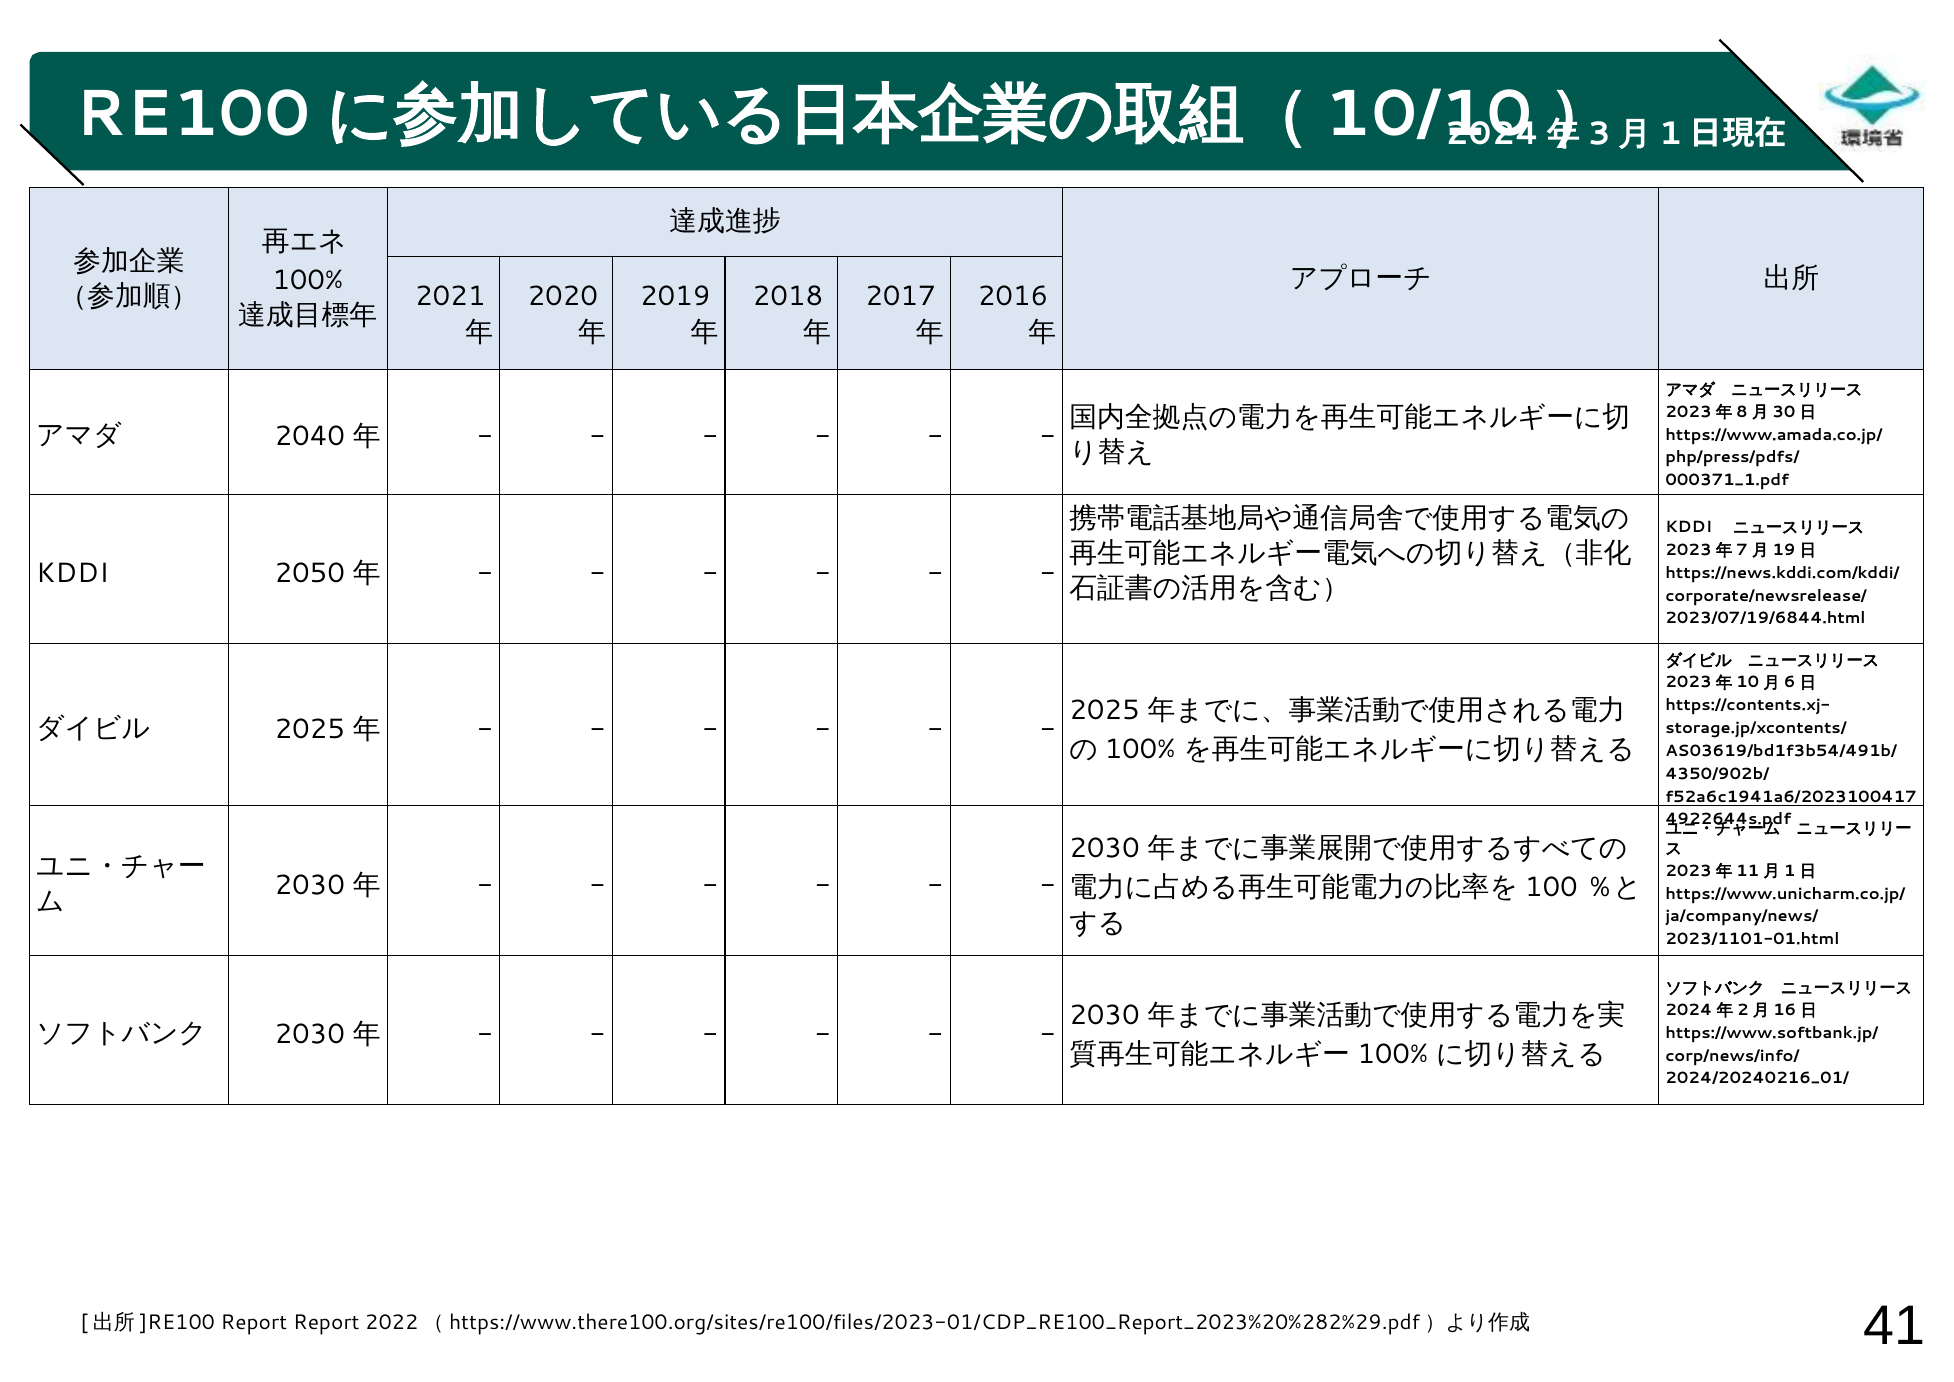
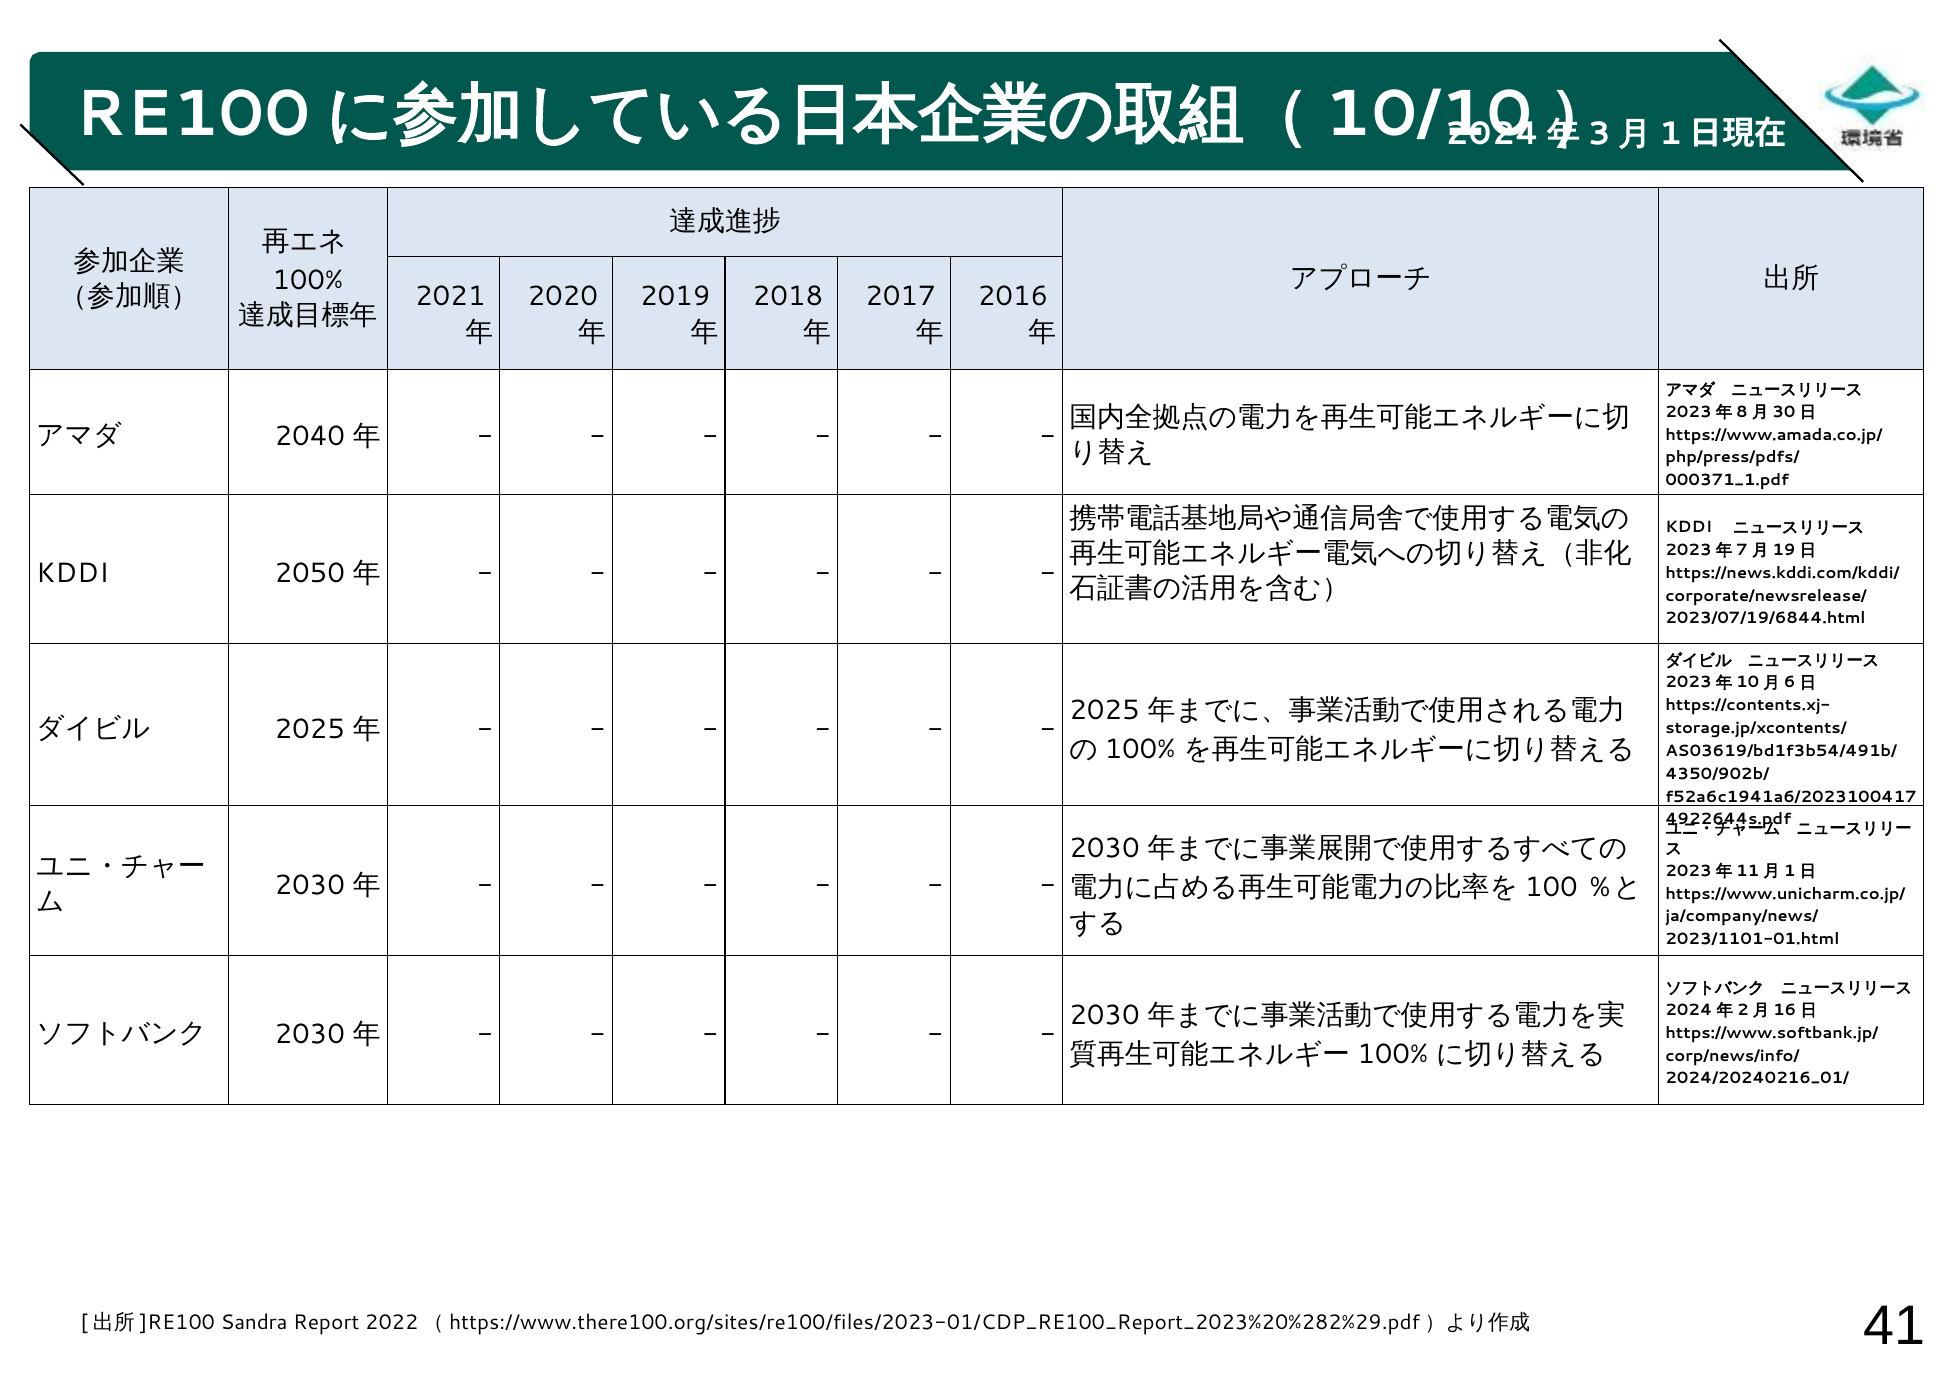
Report at (254, 1323): Report -> Sandra
